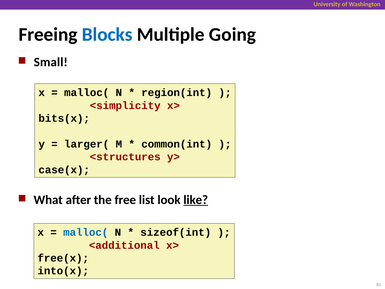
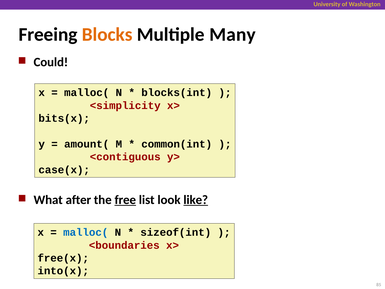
Blocks colour: blue -> orange
Going: Going -> Many
Small: Small -> Could
region(int: region(int -> blocks(int
larger(: larger( -> amount(
<structures: <structures -> <contiguous
free underline: none -> present
<additional: <additional -> <boundaries
